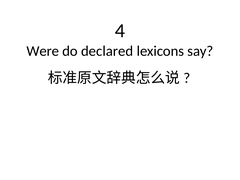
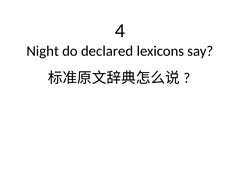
Were: Were -> Night
